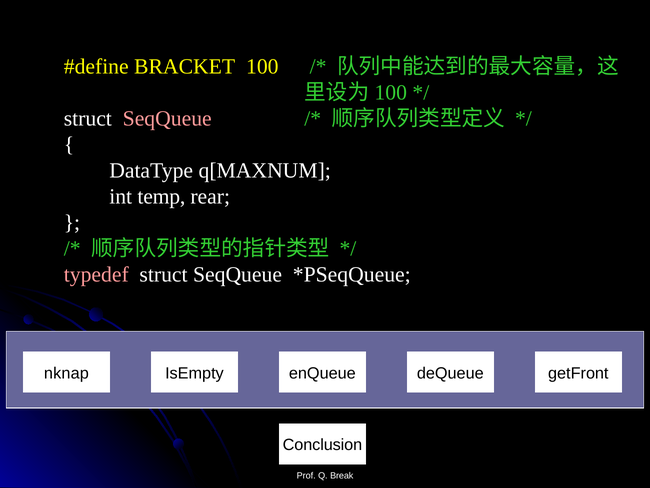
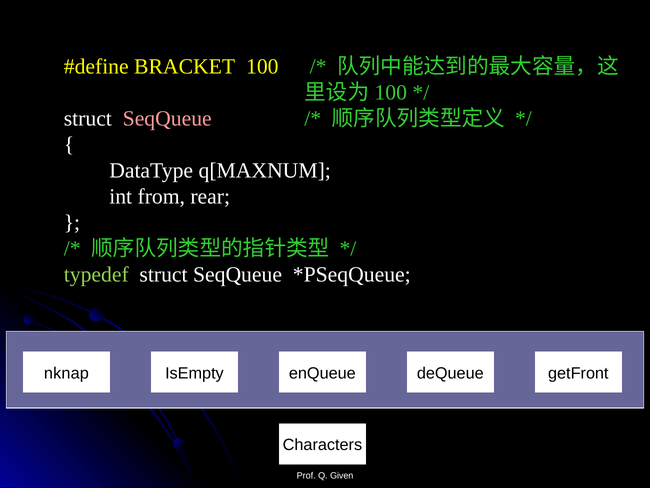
temp: temp -> from
typedef colour: pink -> light green
Conclusion: Conclusion -> Characters
Break: Break -> Given
